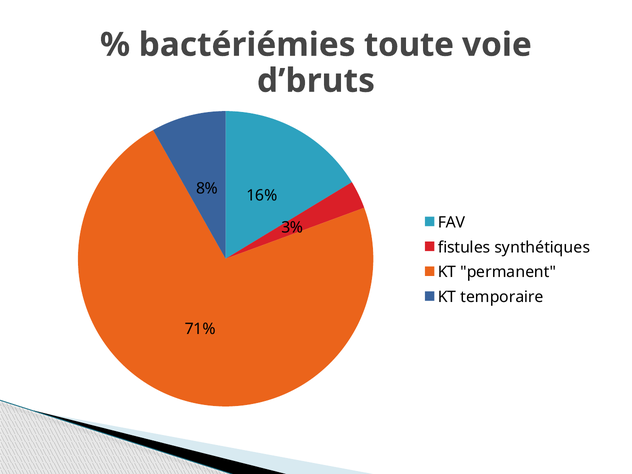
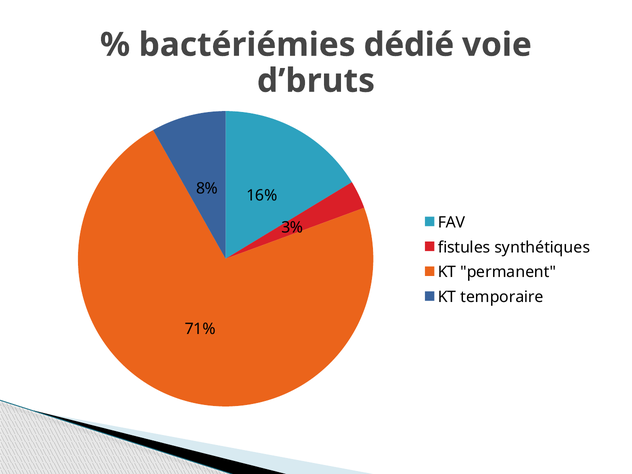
toute: toute -> dédié
